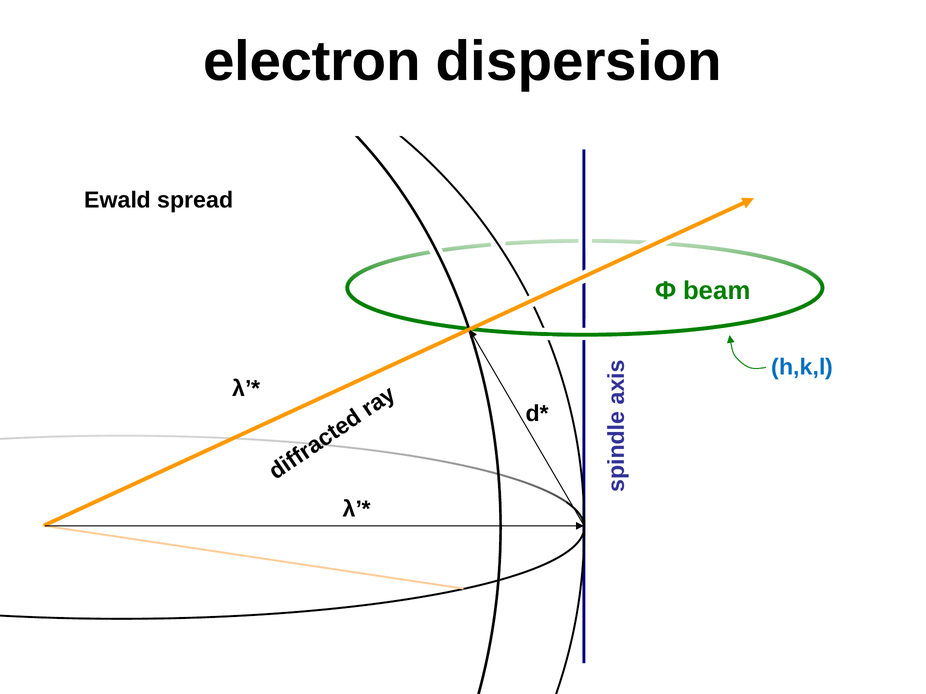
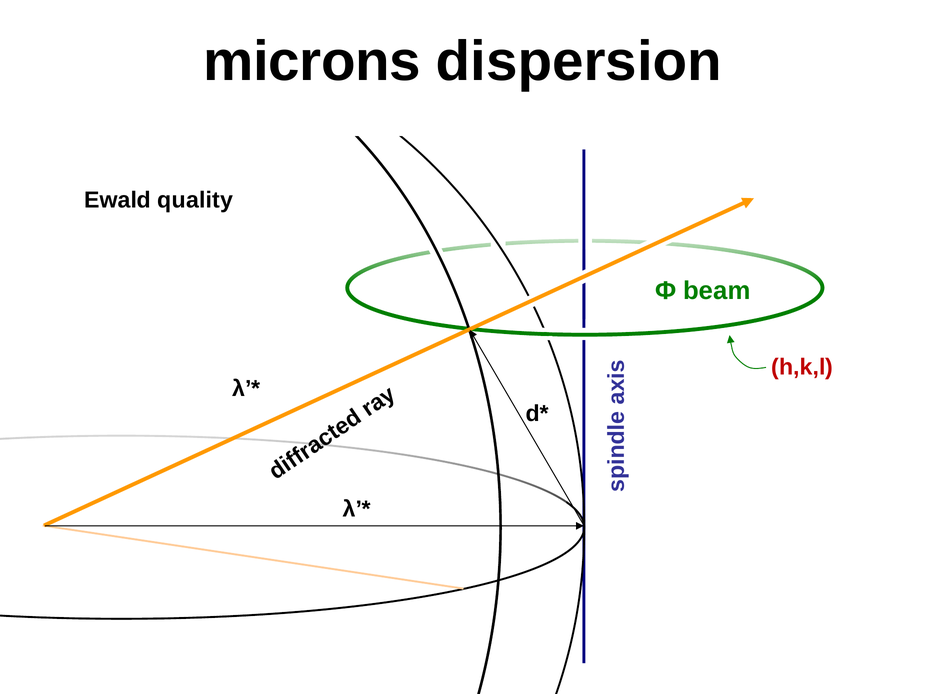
electron: electron -> microns
spread: spread -> quality
h,k,l colour: blue -> red
